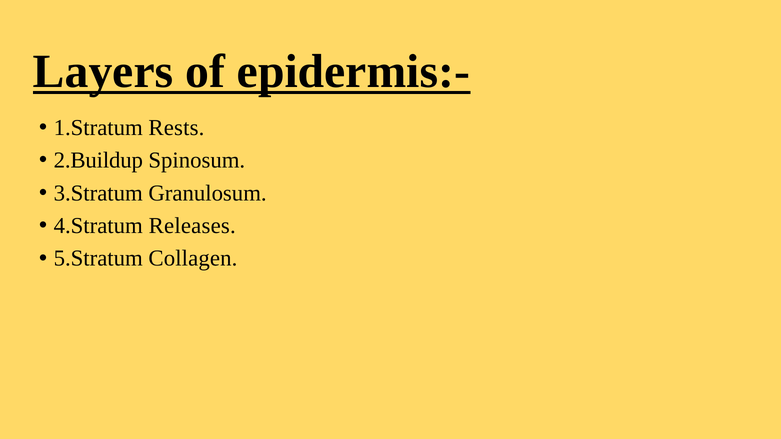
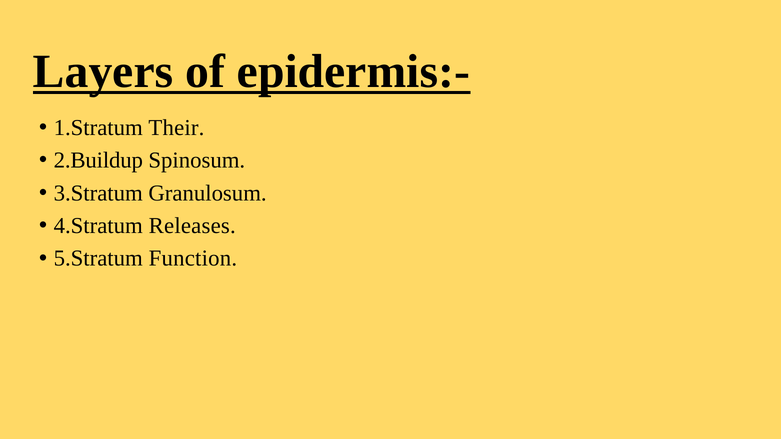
Rests: Rests -> Their
Collagen: Collagen -> Function
